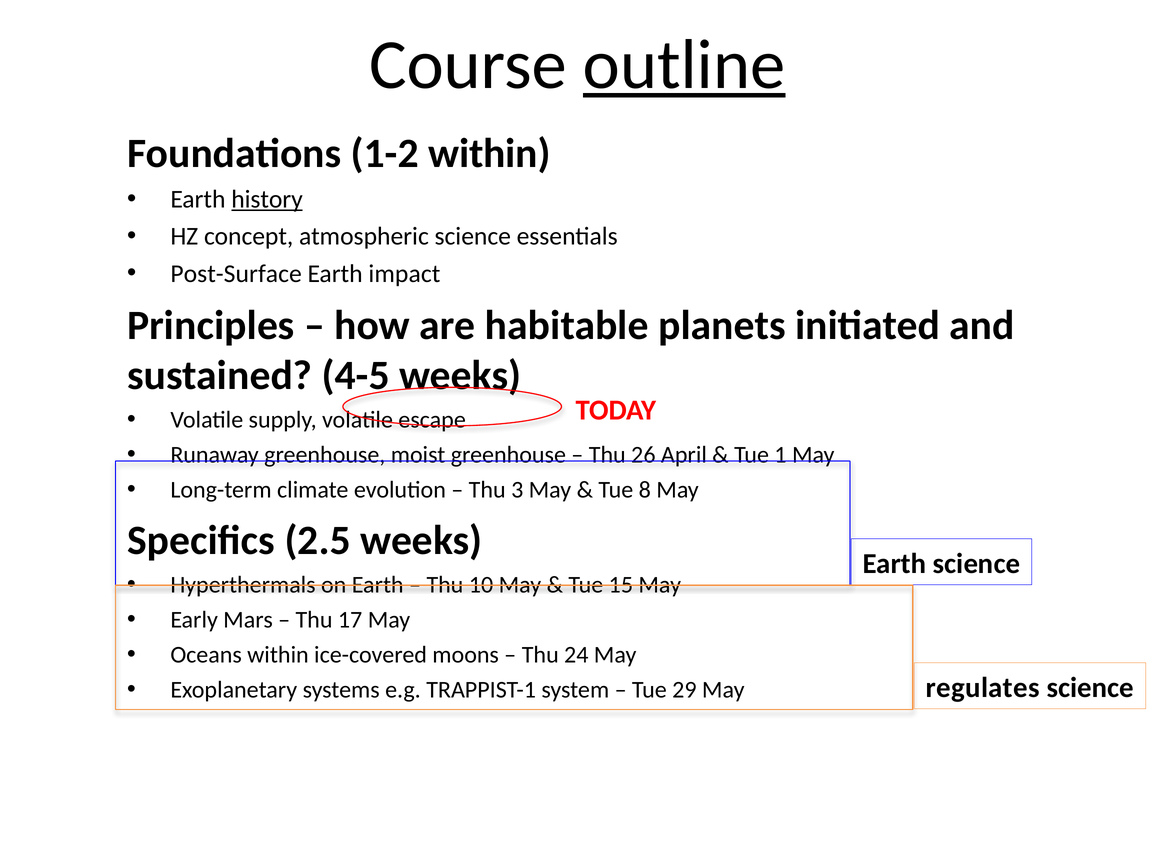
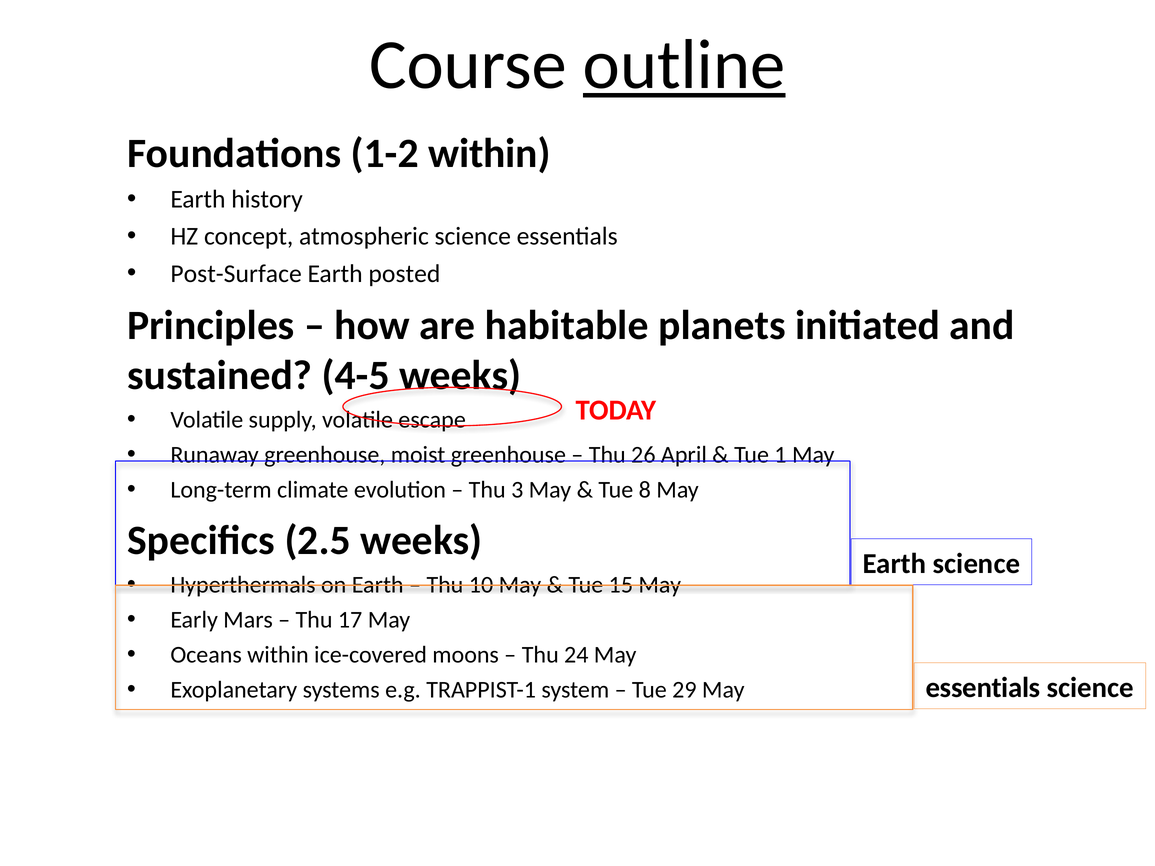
history underline: present -> none
impact: impact -> posted
regulates at (983, 688): regulates -> essentials
